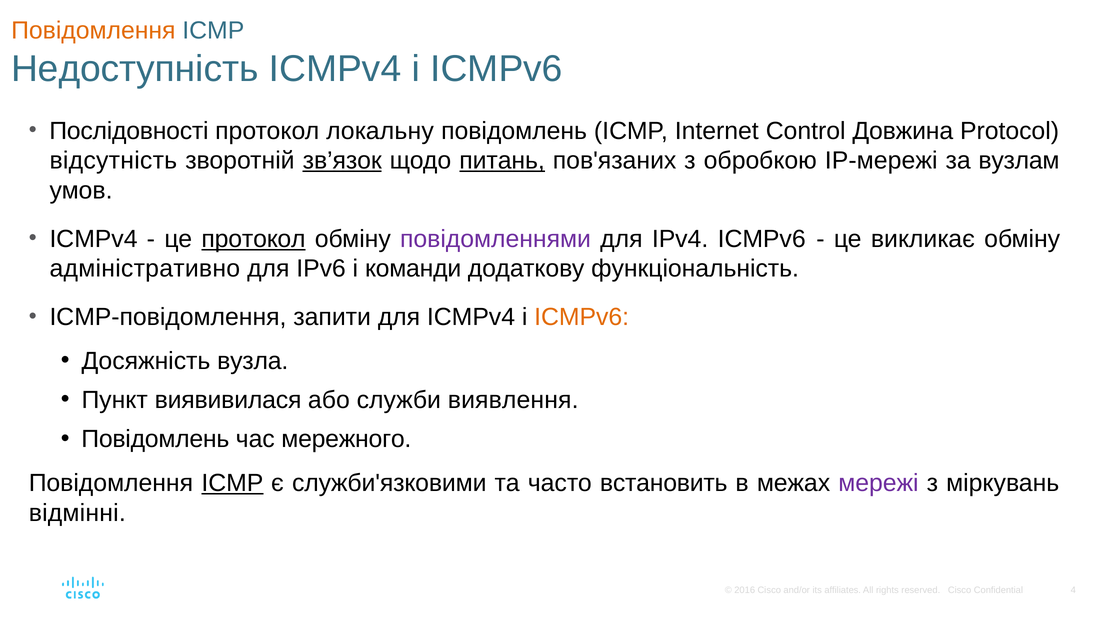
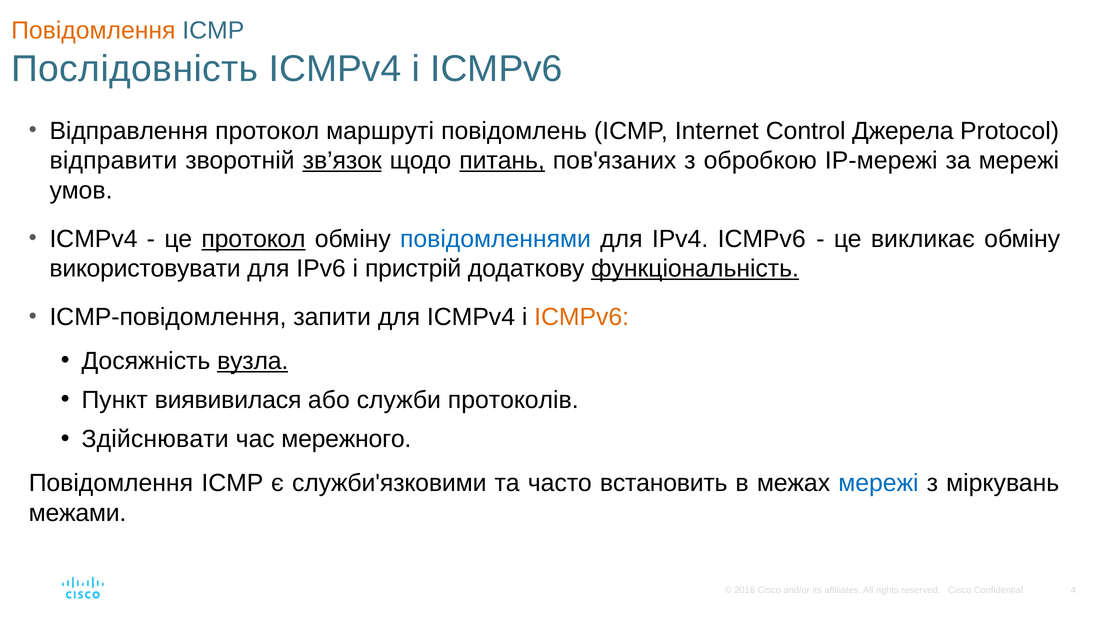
Недоступність: Недоступність -> Послідовність
Послідовності: Послідовності -> Відправлення
локальну: локальну -> маршруті
Довжина: Довжина -> Джерела
відсутність: відсутність -> відправити
за вузлам: вузлам -> мережі
повідомленнями colour: purple -> blue
адміністративно: адміністративно -> використовувати
команди: команди -> пристрій
функціональність underline: none -> present
вузла underline: none -> present
виявлення: виявлення -> протоколів
Повідомлень at (155, 439): Повідомлень -> Здійснювати
ICMP at (232, 483) underline: present -> none
мережі at (878, 483) colour: purple -> blue
відмінні: відмінні -> межами
